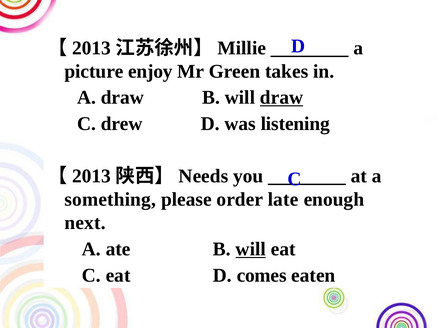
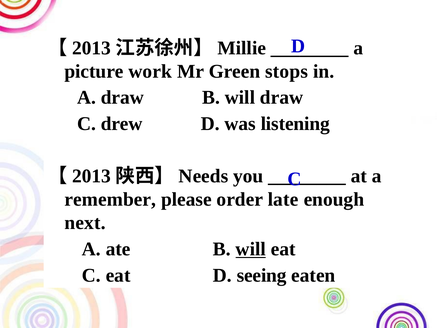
enjoy: enjoy -> work
takes: takes -> stops
draw at (282, 97) underline: present -> none
something: something -> remember
comes: comes -> seeing
